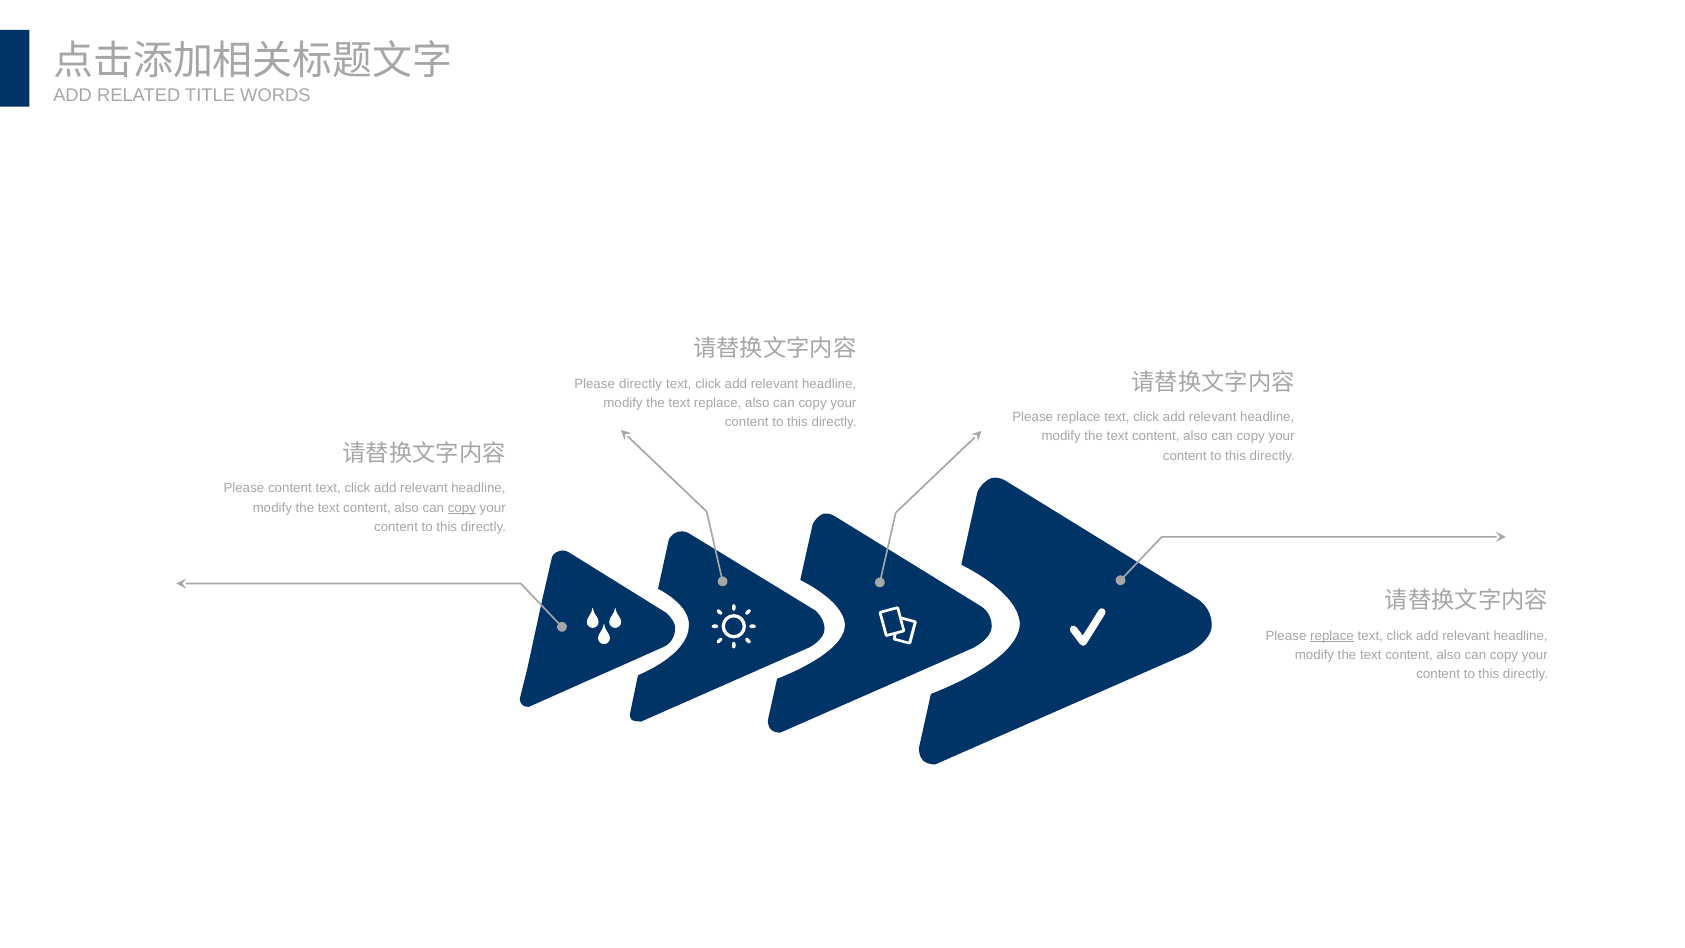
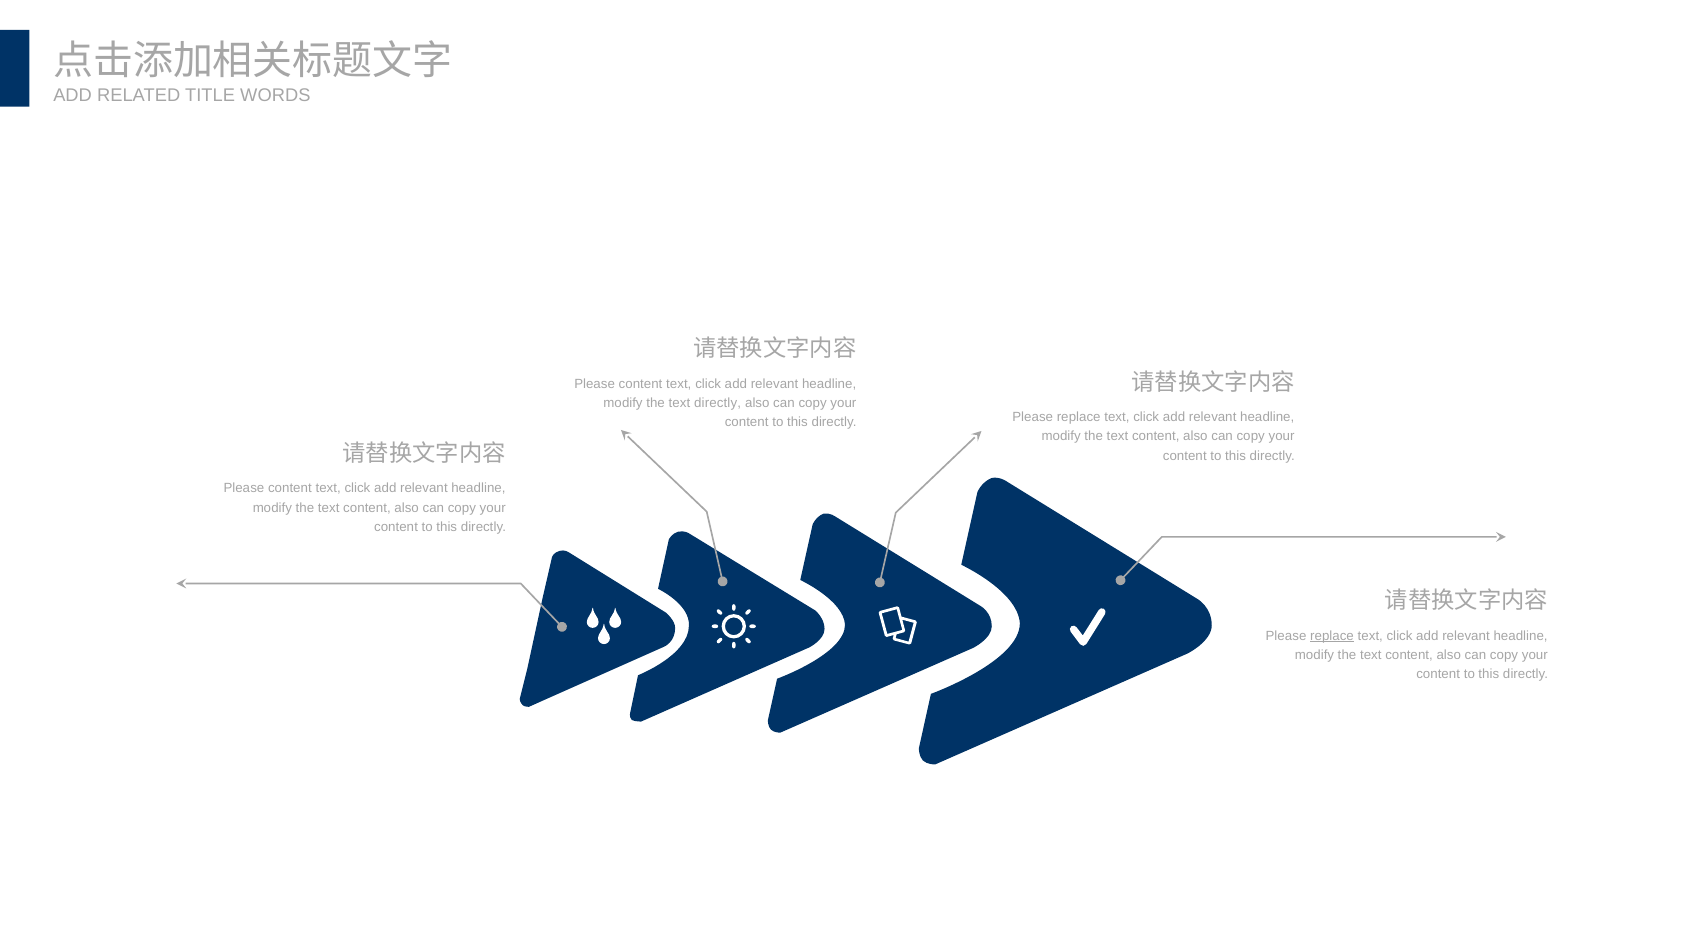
directly at (641, 384): directly -> content
text replace: replace -> directly
copy at (462, 508) underline: present -> none
